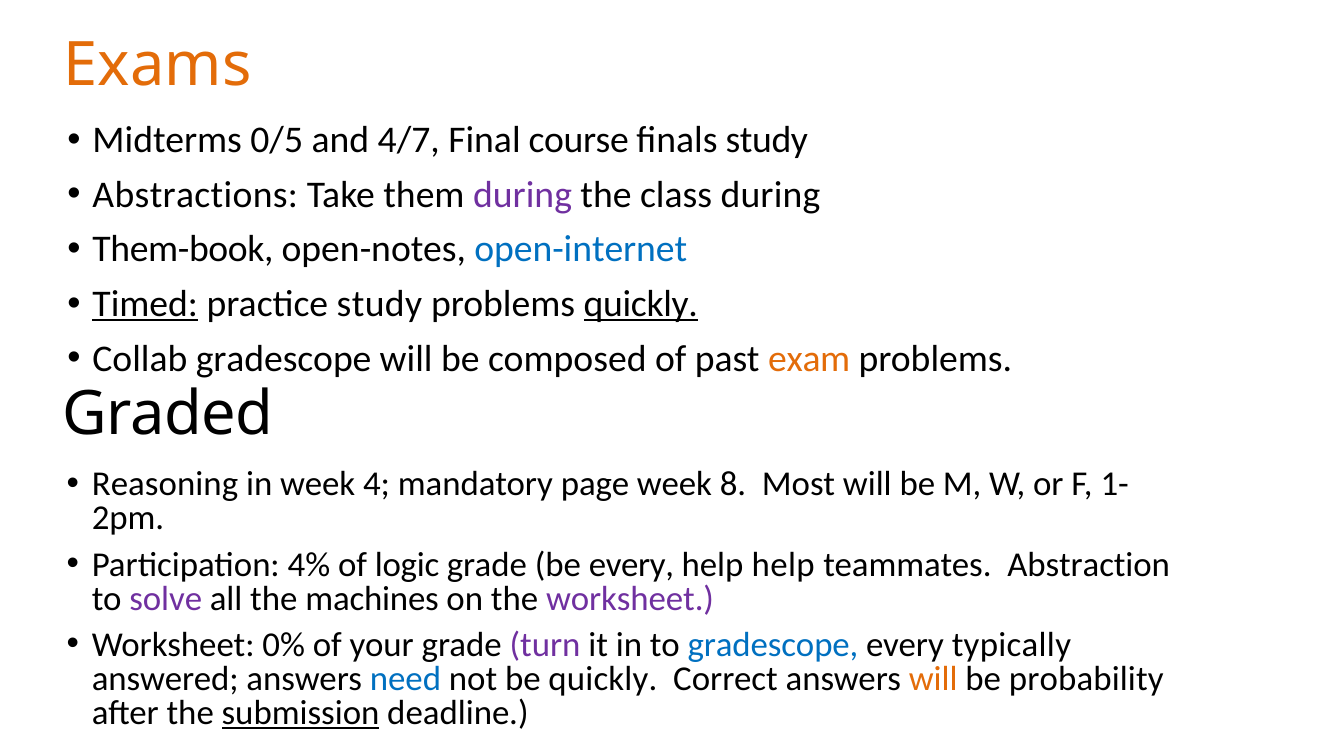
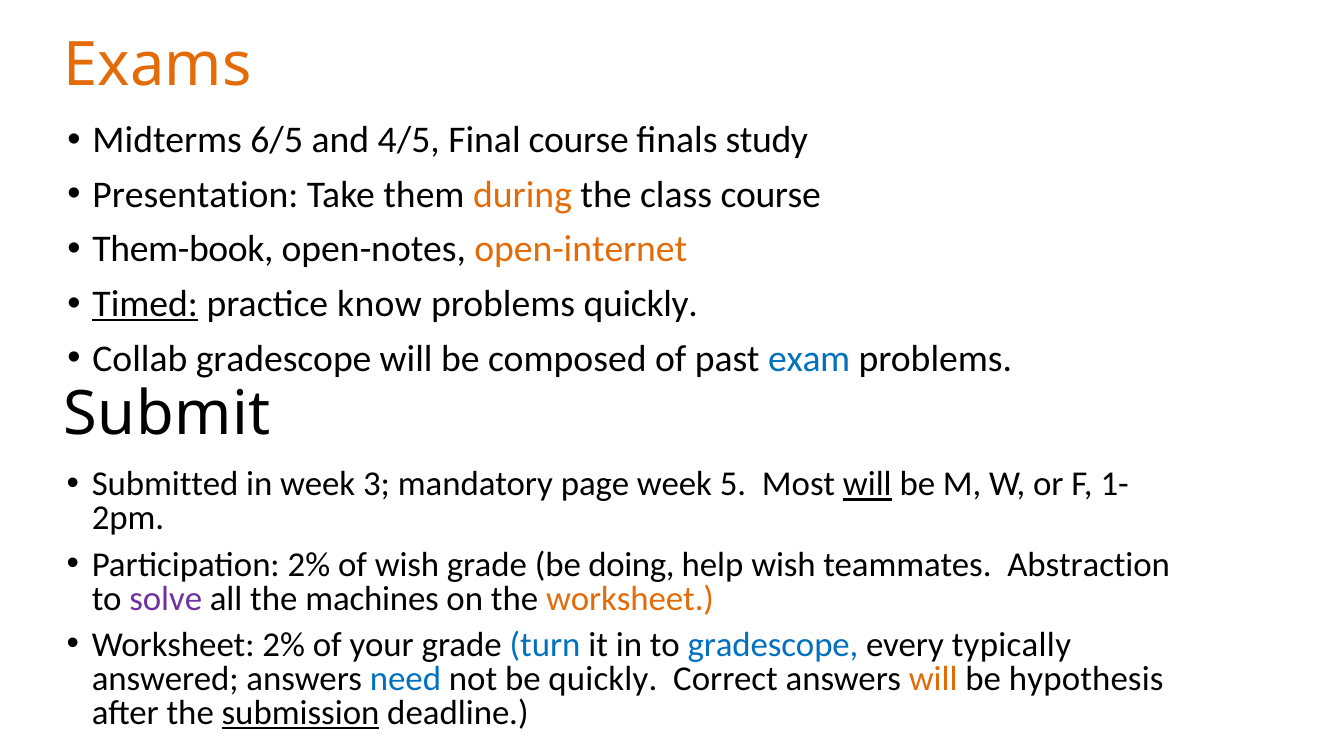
0/5: 0/5 -> 6/5
4/7: 4/7 -> 4/5
Abstractions: Abstractions -> Presentation
during at (523, 195) colour: purple -> orange
class during: during -> course
open-internet colour: blue -> orange
practice study: study -> know
quickly at (641, 304) underline: present -> none
exam colour: orange -> blue
Graded: Graded -> Submit
Reasoning: Reasoning -> Submitted
4: 4 -> 3
8: 8 -> 5
will at (867, 485) underline: none -> present
Participation 4%: 4% -> 2%
of logic: logic -> wish
be every: every -> doing
help help: help -> wish
worksheet at (630, 599) colour: purple -> orange
Worksheet 0%: 0% -> 2%
turn colour: purple -> blue
probability: probability -> hypothesis
